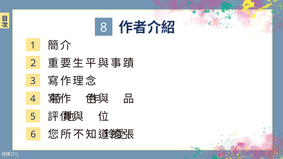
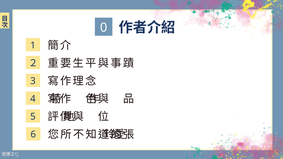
8: 8 -> 0
